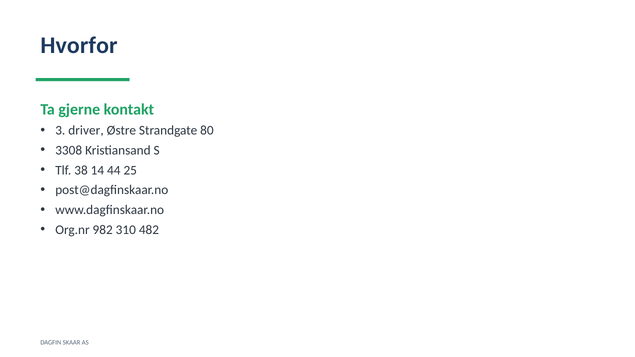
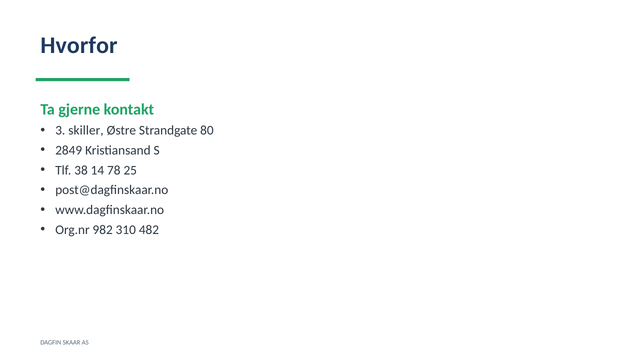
driver: driver -> skiller
3308: 3308 -> 2849
44: 44 -> 78
